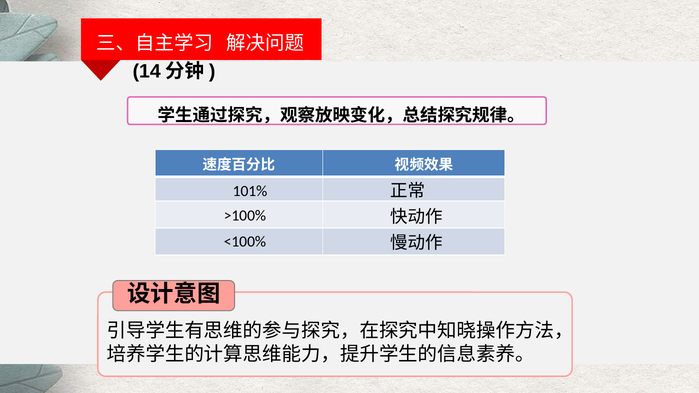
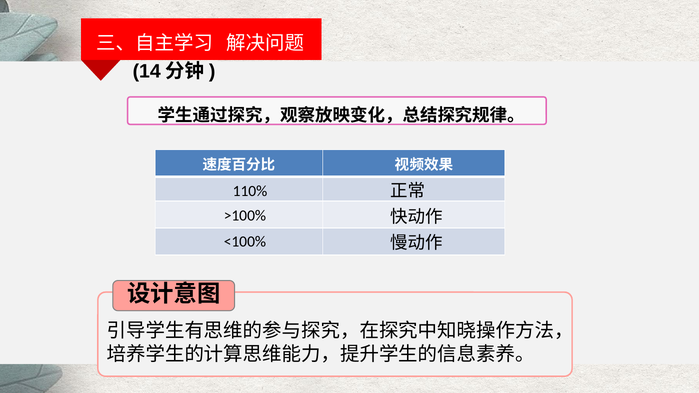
101%: 101% -> 110%
